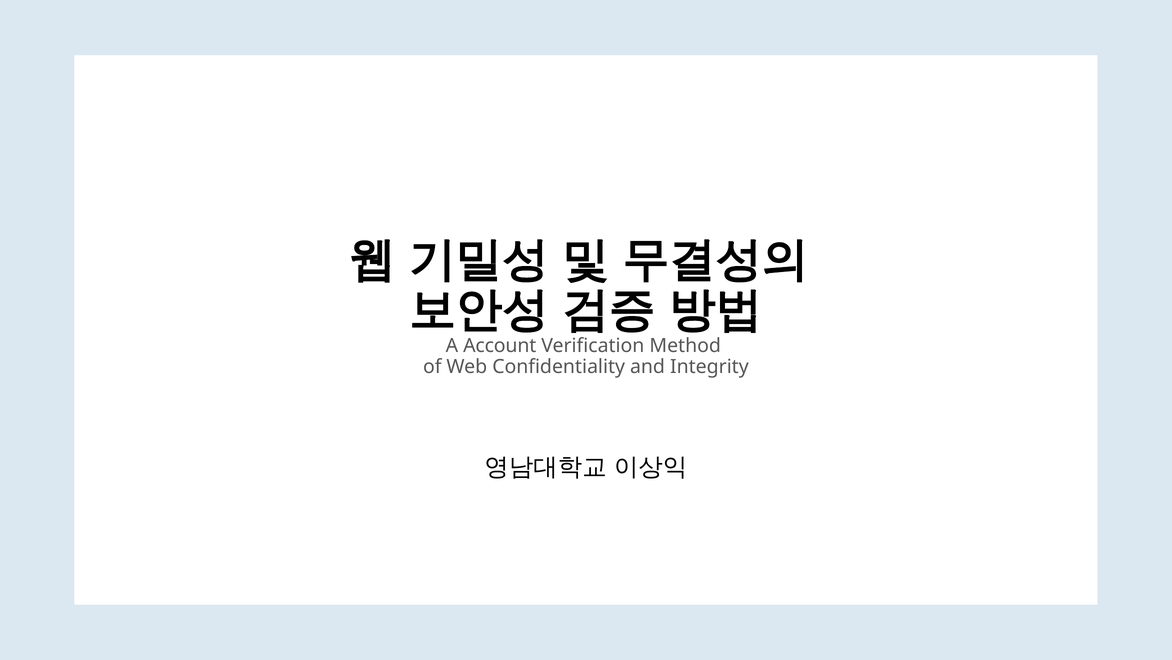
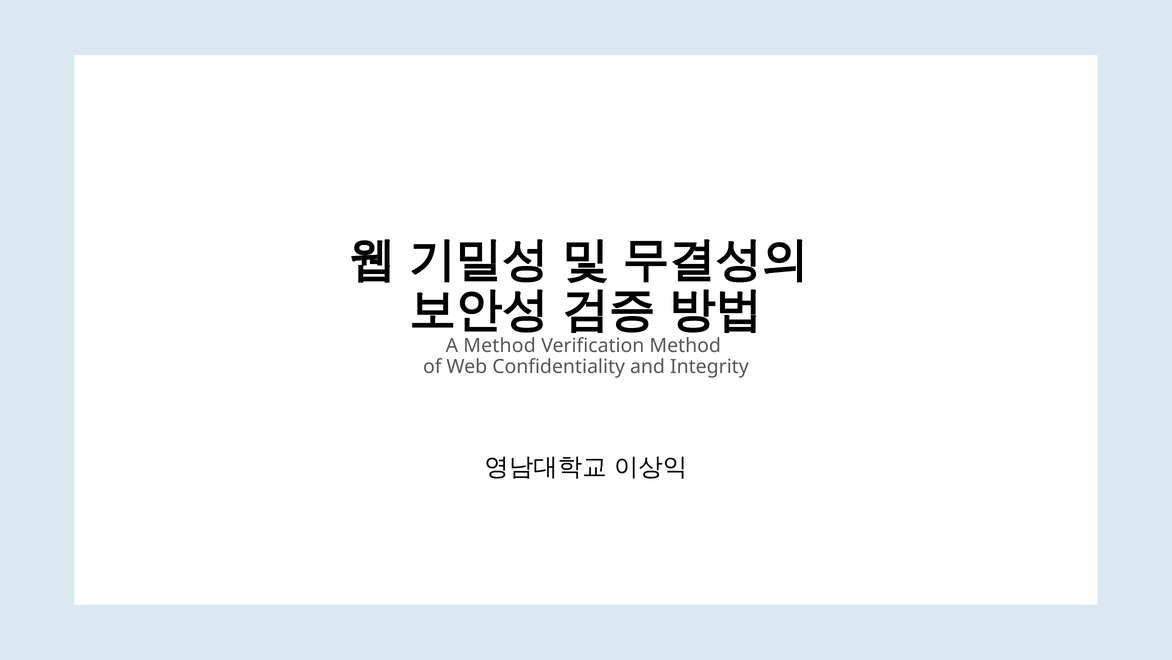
A Account: Account -> Method
